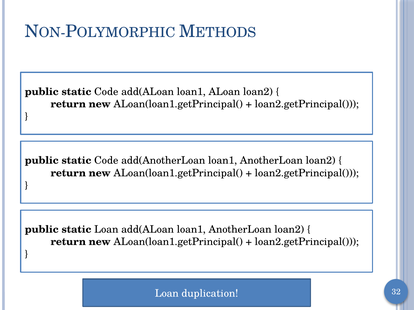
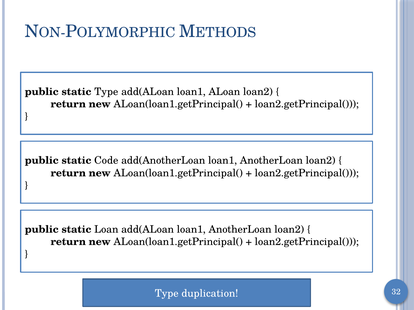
Code at (106, 92): Code -> Type
Loan at (167, 294): Loan -> Type
